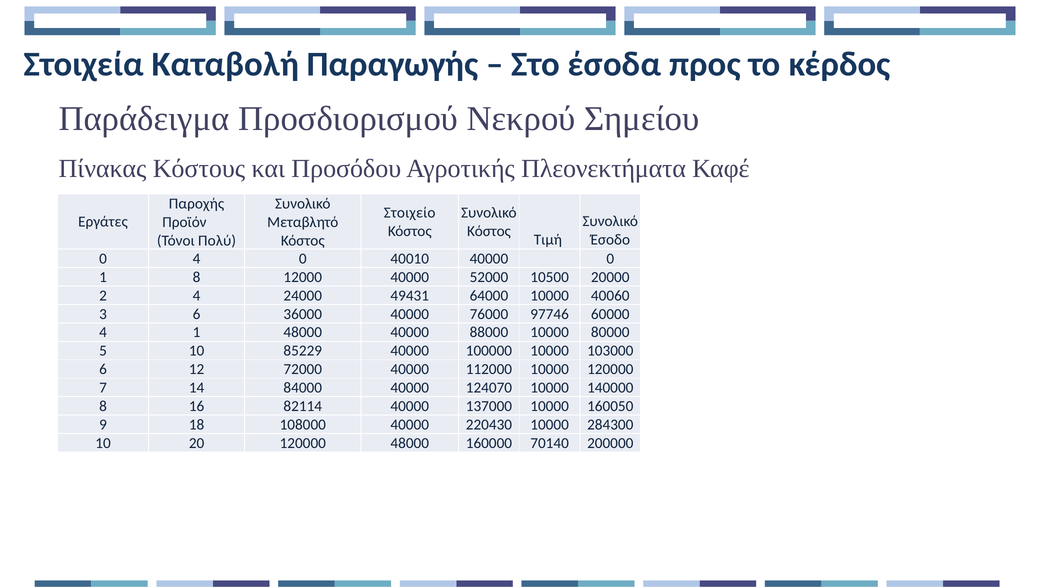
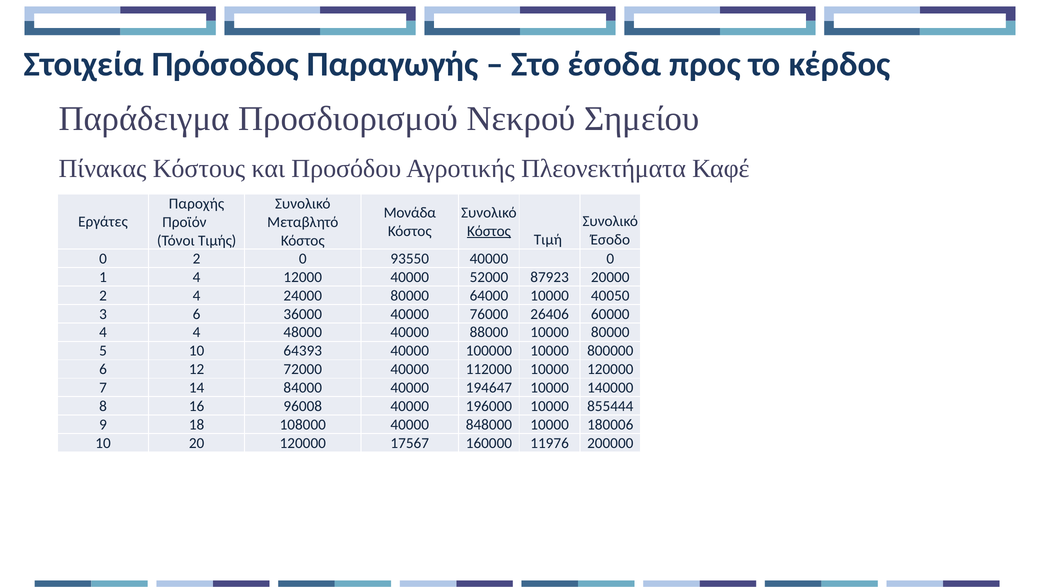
Καταβολή: Καταβολή -> Πρόσοδος
Στοιχείο: Στοιχείο -> Μονάδα
Κόστος at (489, 231) underline: none -> present
Πολύ: Πολύ -> Τιμής
0 4: 4 -> 2
40010: 40010 -> 93550
1 8: 8 -> 4
10500: 10500 -> 87923
24000 49431: 49431 -> 80000
40060: 40060 -> 40050
97746: 97746 -> 26406
4 1: 1 -> 4
85229: 85229 -> 64393
103000: 103000 -> 800000
124070: 124070 -> 194647
82114: 82114 -> 96008
137000: 137000 -> 196000
160050: 160050 -> 855444
220430: 220430 -> 848000
284300: 284300 -> 180006
120000 48000: 48000 -> 17567
70140: 70140 -> 11976
